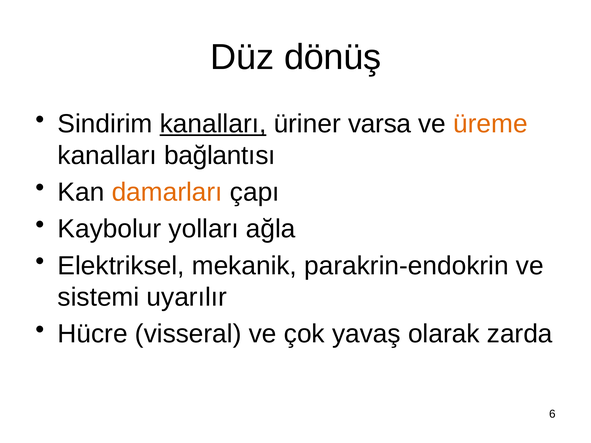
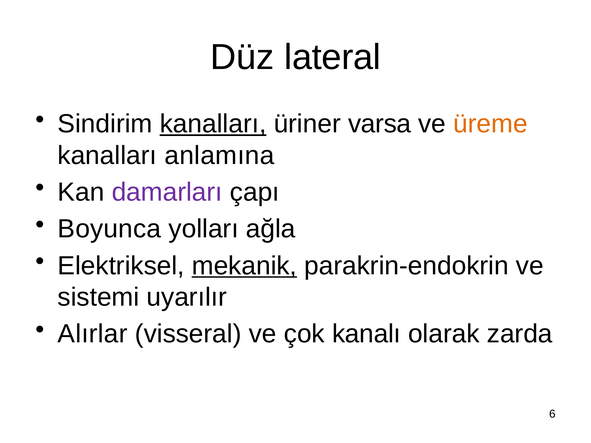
dönüş: dönüş -> lateral
bağlantısı: bağlantısı -> anlamına
damarları colour: orange -> purple
Kaybolur: Kaybolur -> Boyunca
mekanik underline: none -> present
Hücre: Hücre -> Alırlar
yavaş: yavaş -> kanalı
